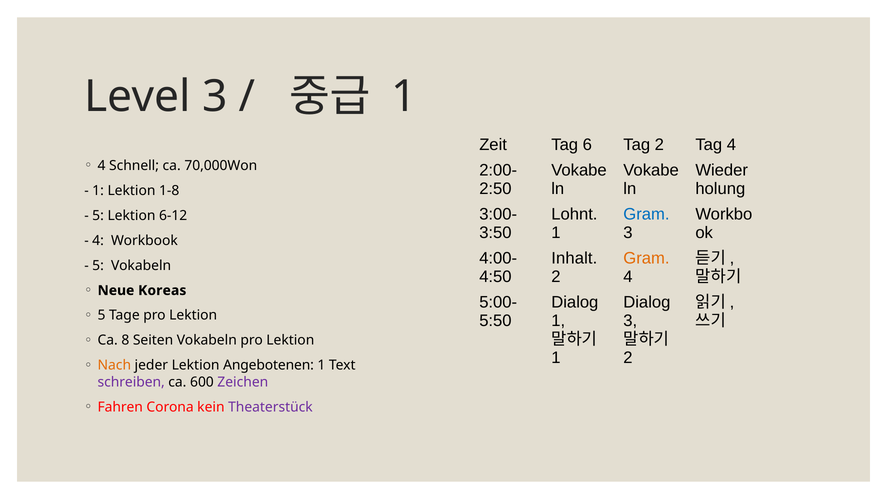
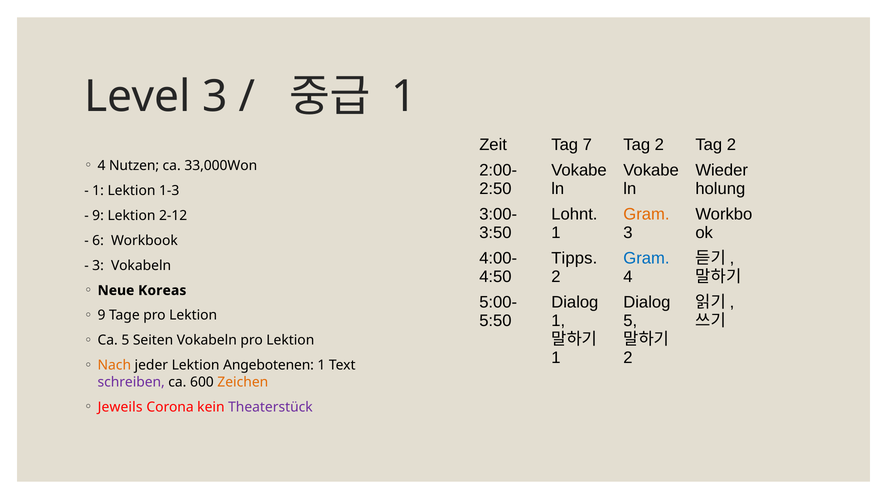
6: 6 -> 7
2 Tag 4: 4 -> 2
Schnell: Schnell -> Nutzen
70,000Won: 70,000Won -> 33,000Won
1-8: 1-8 -> 1-3
Gram at (646, 214) colour: blue -> orange
5 at (98, 216): 5 -> 9
6-12: 6-12 -> 2-12
4 at (98, 240): 4 -> 6
Inhalt: Inhalt -> Tipps
Gram at (646, 258) colour: orange -> blue
5 at (98, 265): 5 -> 3
5 at (102, 315): 5 -> 9
3 at (630, 321): 3 -> 5
Ca 8: 8 -> 5
Zeichen colour: purple -> orange
Fahren: Fahren -> Jeweils
